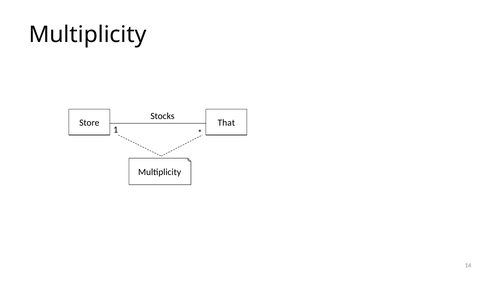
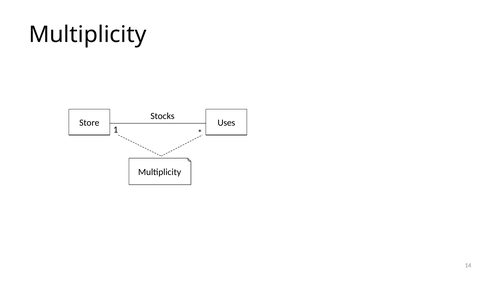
That: That -> Uses
